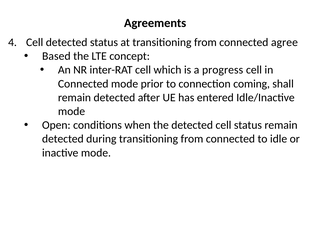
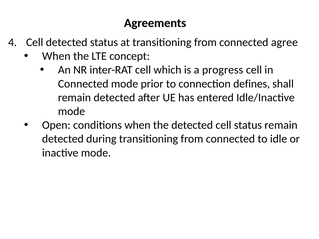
Based at (56, 56): Based -> When
coming: coming -> defines
